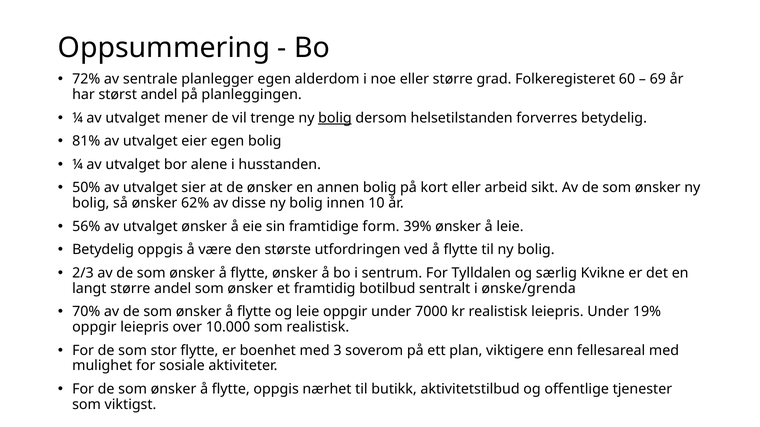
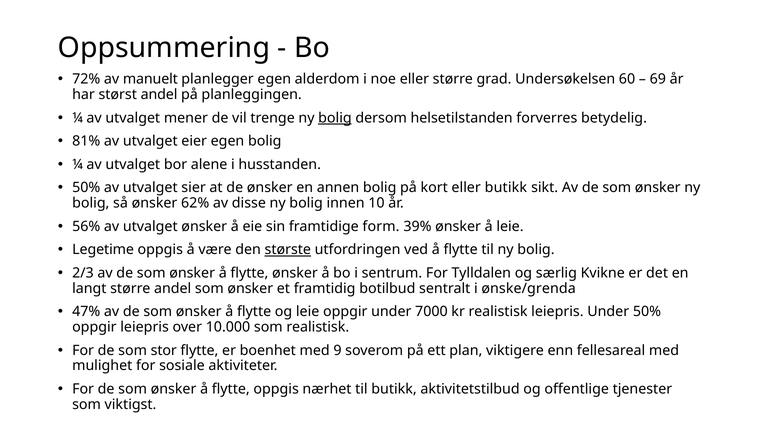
sentrale: sentrale -> manuelt
Folkeregisteret: Folkeregisteret -> Undersøkelsen
eller arbeid: arbeid -> butikk
Betydelig at (103, 250): Betydelig -> Legetime
største underline: none -> present
70%: 70% -> 47%
Under 19%: 19% -> 50%
3: 3 -> 9
